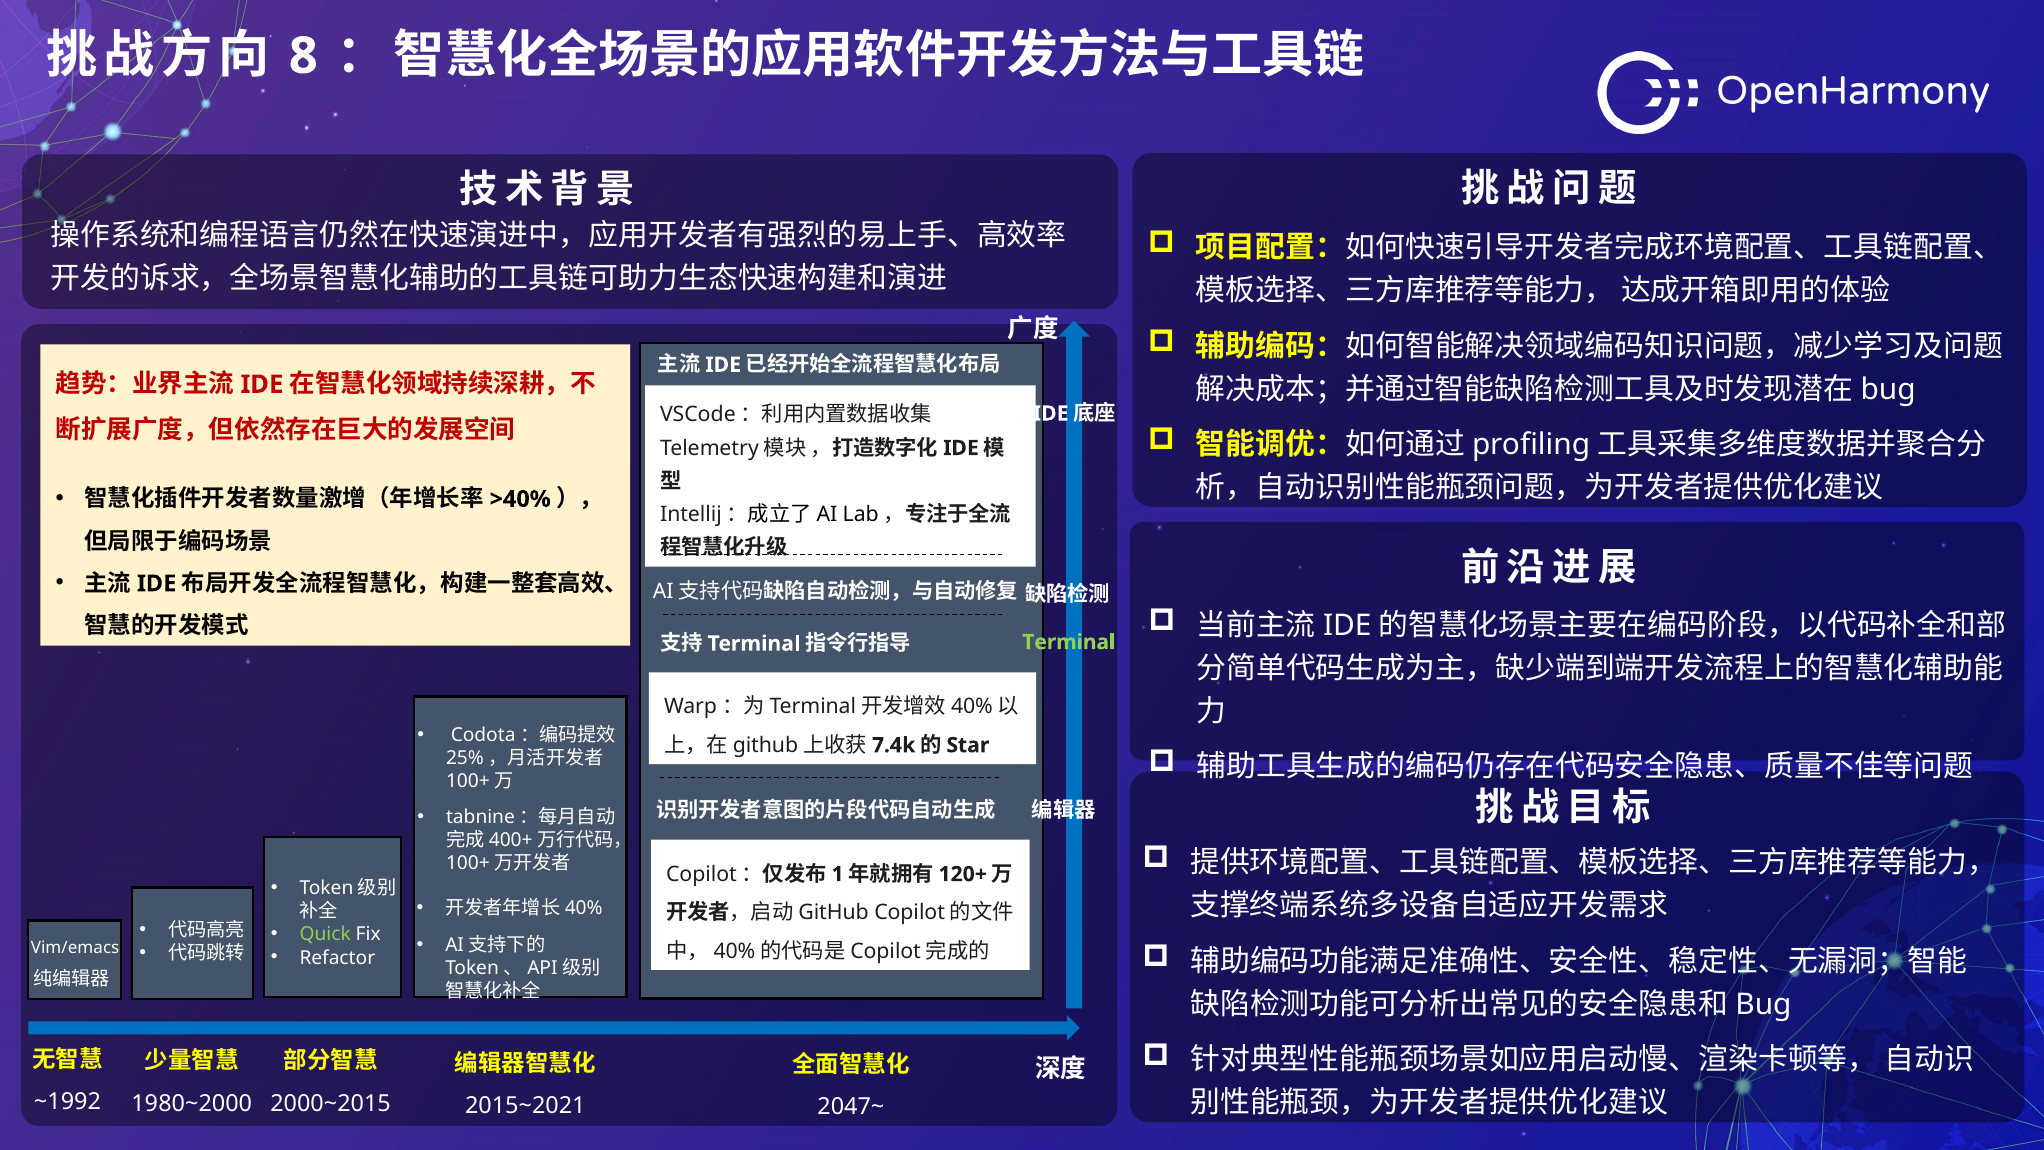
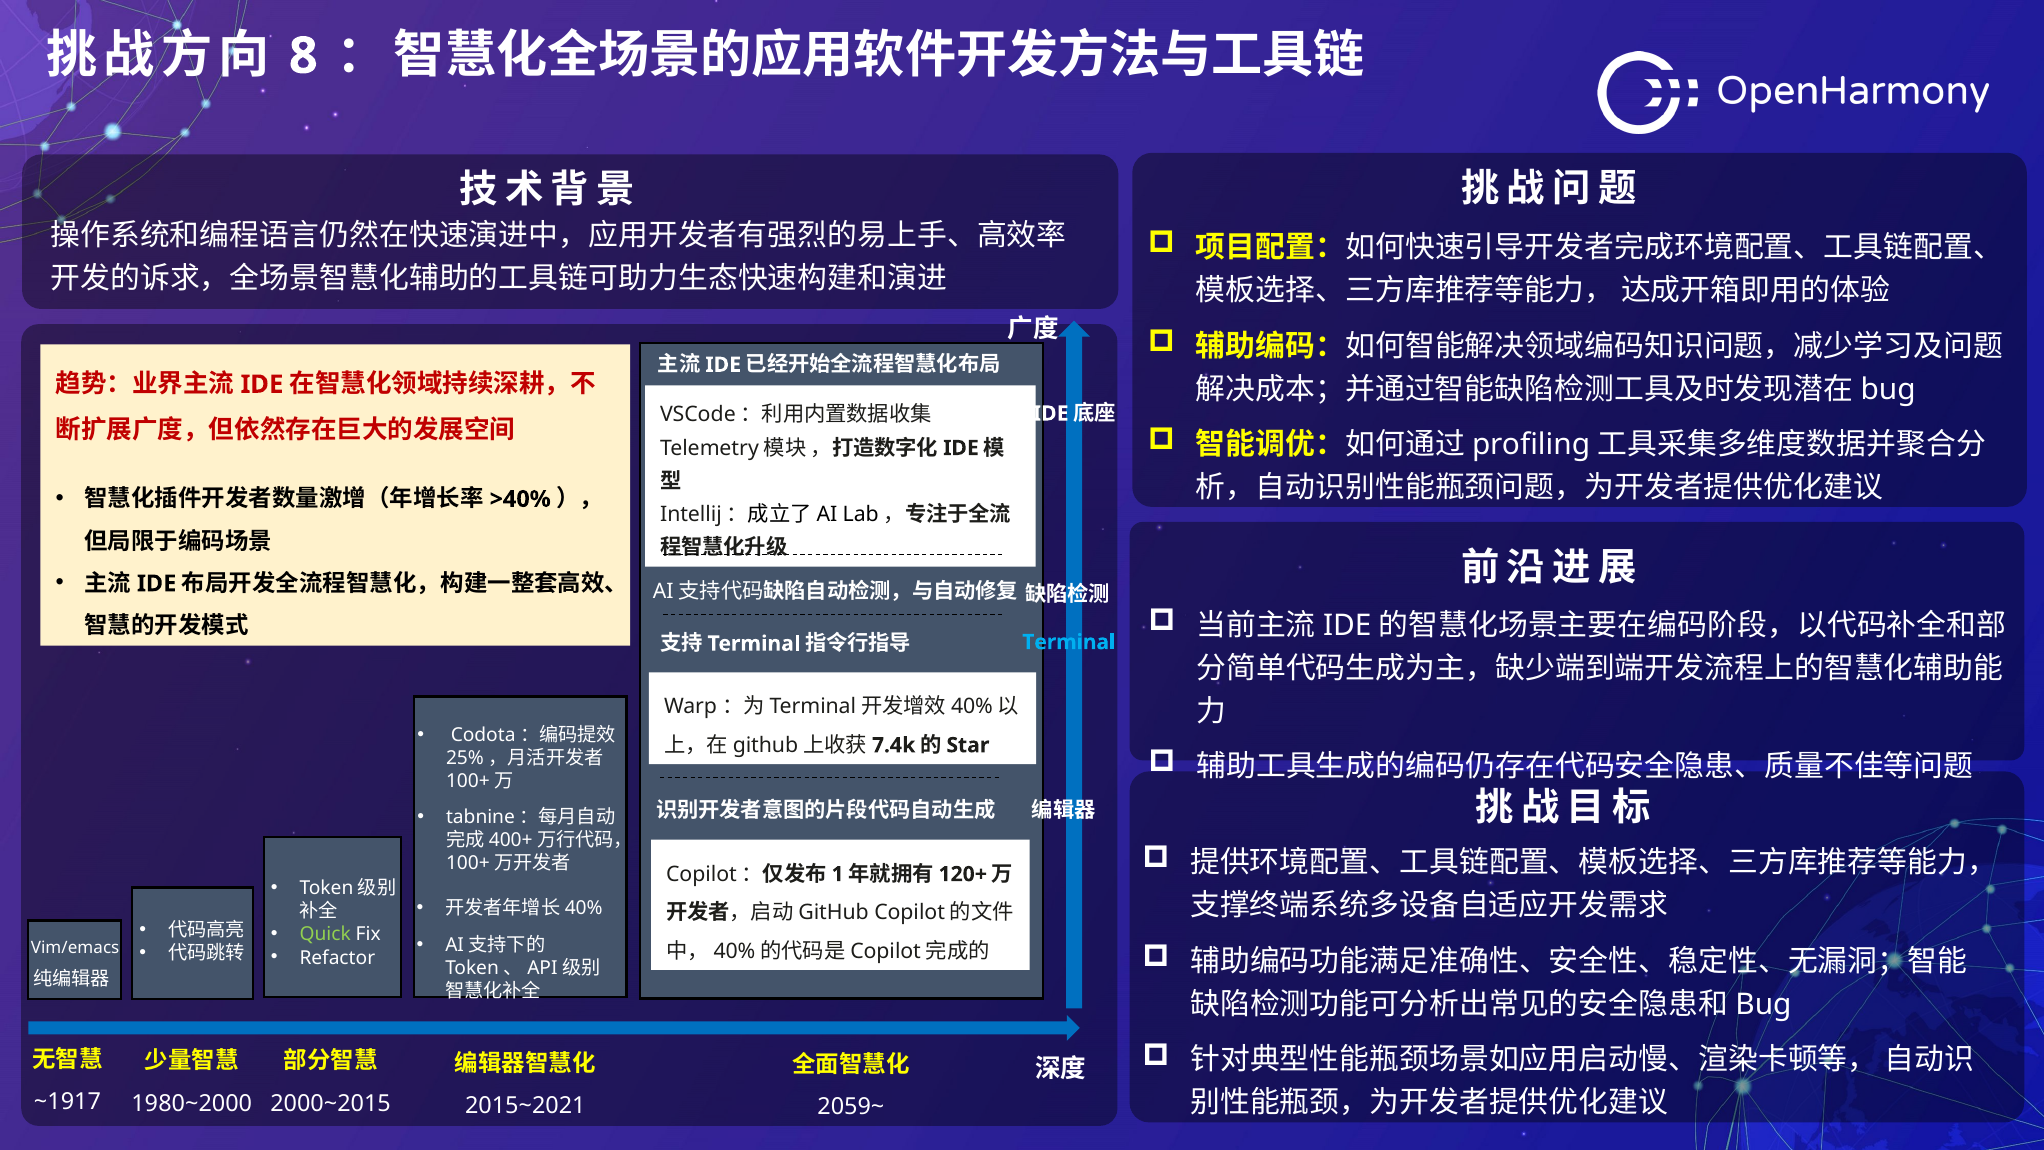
Terminal at (1069, 642) colour: light green -> light blue
~1992: ~1992 -> ~1917
2047~: 2047~ -> 2059~
